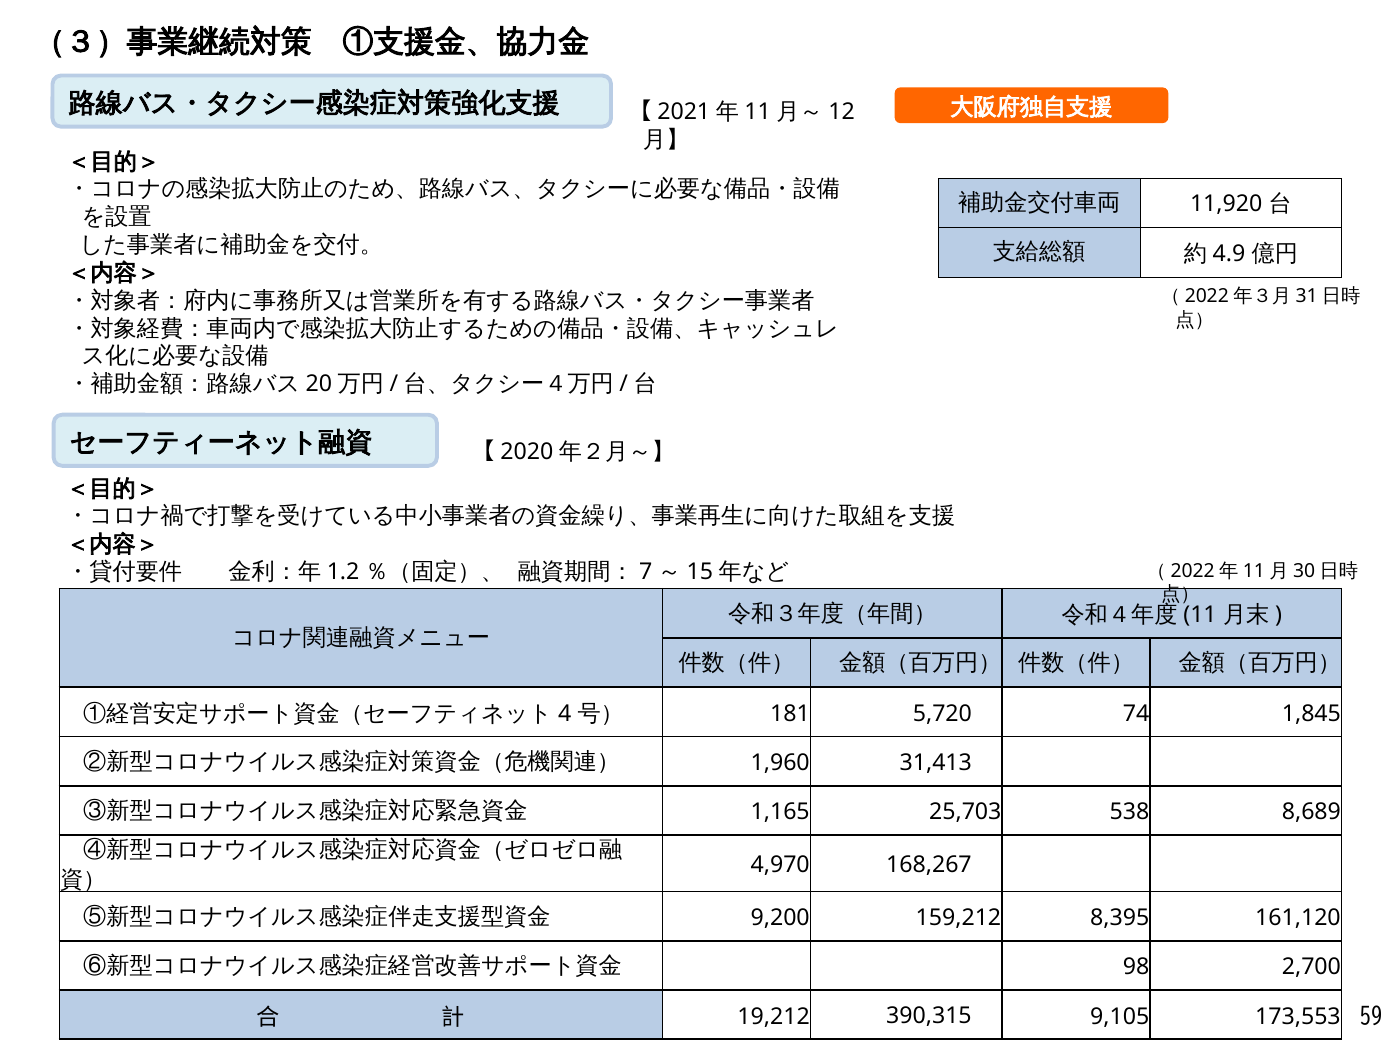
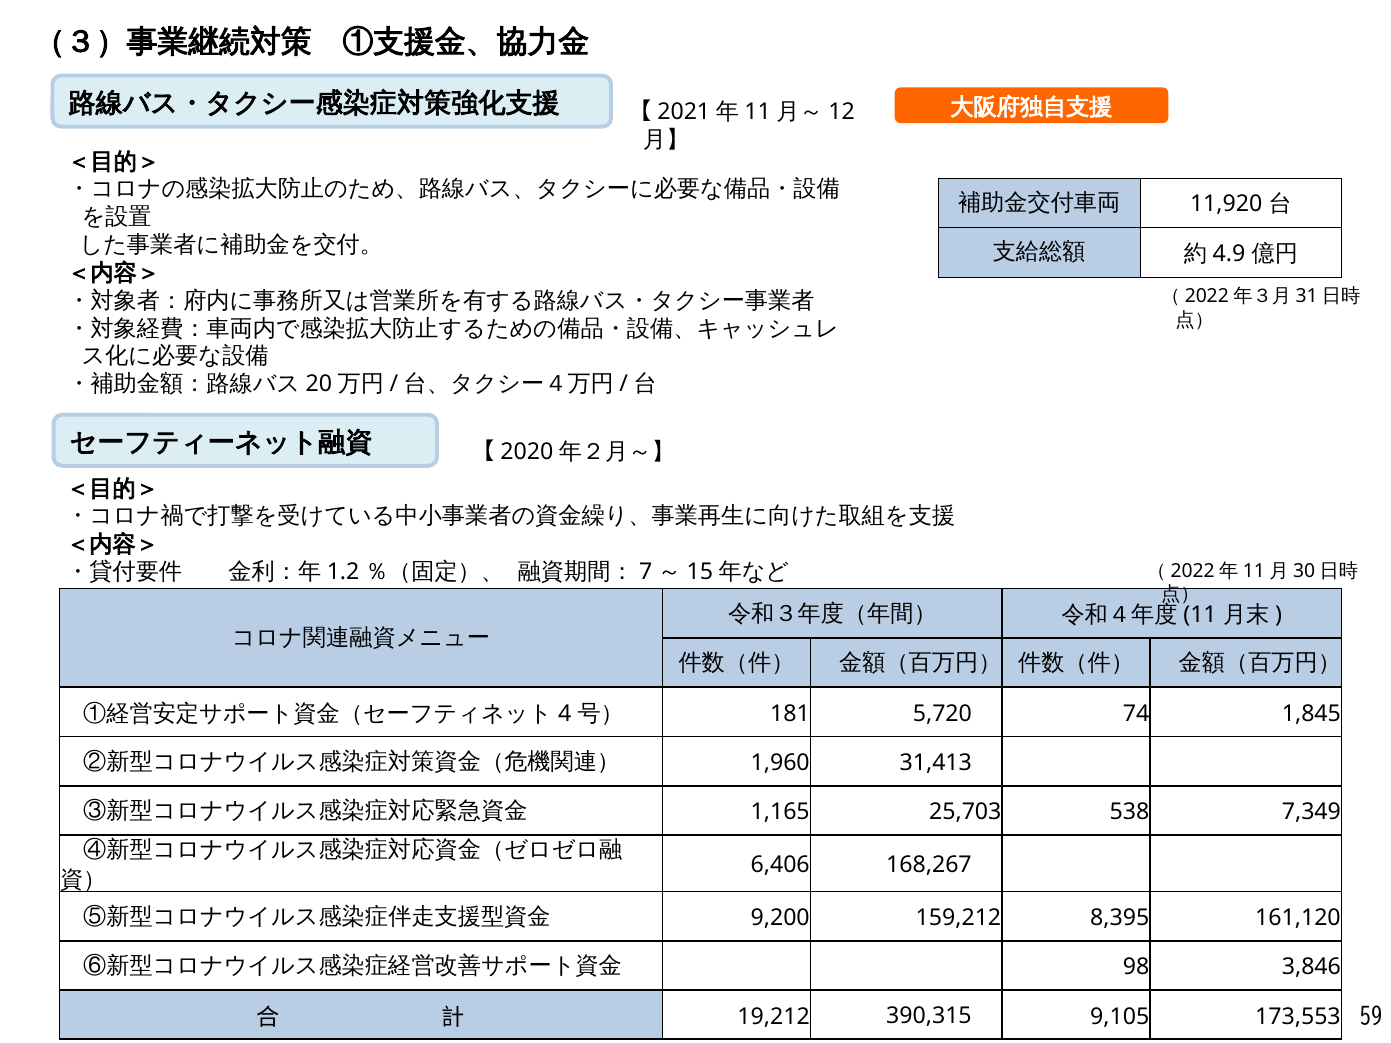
8,689: 8,689 -> 7,349
4,970: 4,970 -> 6,406
2,700: 2,700 -> 3,846
